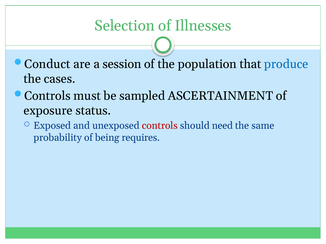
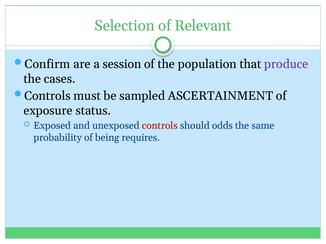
Illnesses: Illnesses -> Relevant
Conduct: Conduct -> Confirm
produce colour: blue -> purple
need: need -> odds
